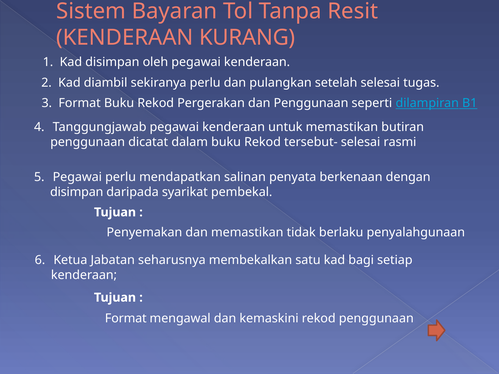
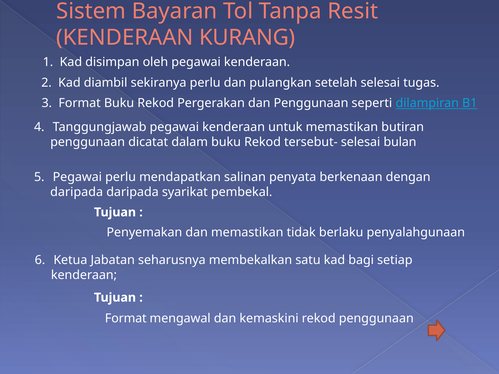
rasmi: rasmi -> bulan
disimpan at (77, 192): disimpan -> daripada
